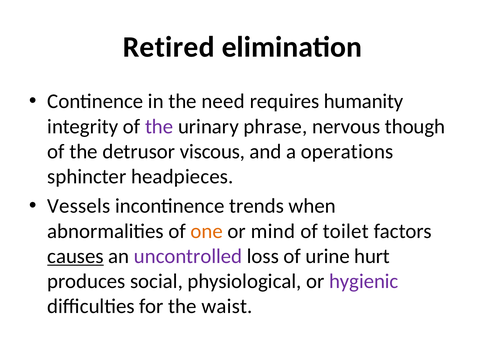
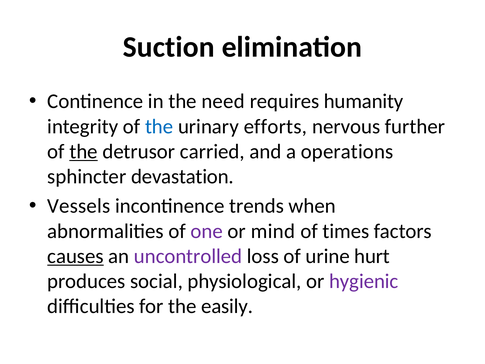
Retired: Retired -> Suction
the at (159, 126) colour: purple -> blue
phrase: phrase -> efforts
though: though -> further
the at (84, 151) underline: none -> present
viscous: viscous -> carried
headpieces: headpieces -> devastation
one colour: orange -> purple
toilet: toilet -> times
waist: waist -> easily
